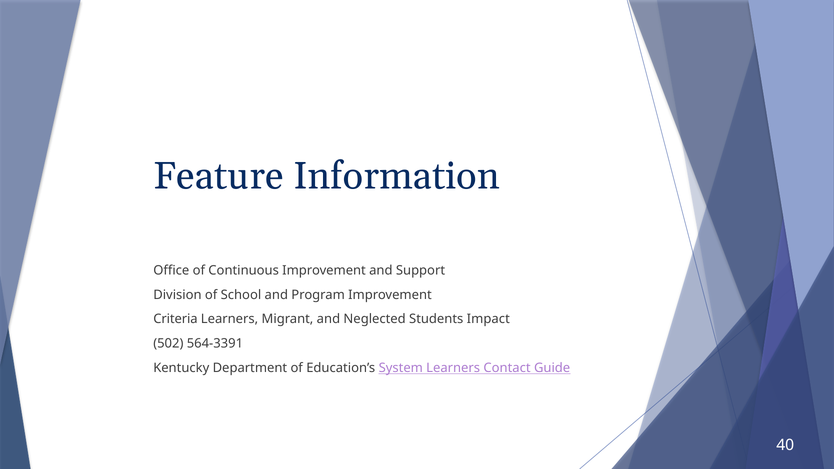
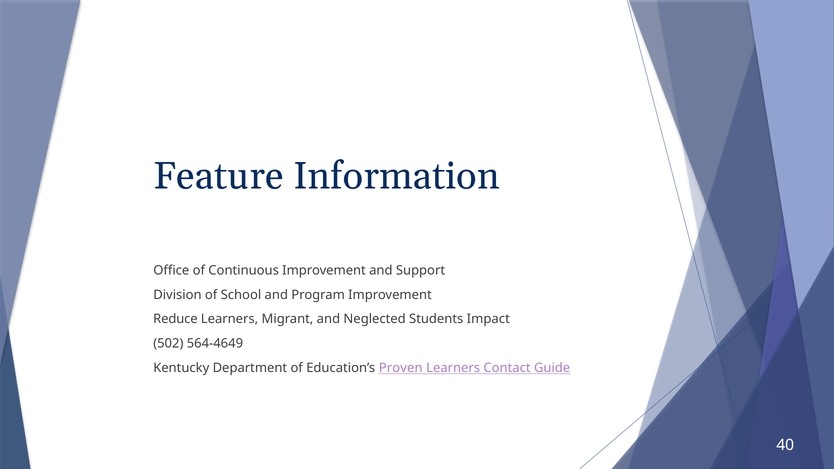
Criteria: Criteria -> Reduce
564-3391: 564-3391 -> 564-4649
System: System -> Proven
